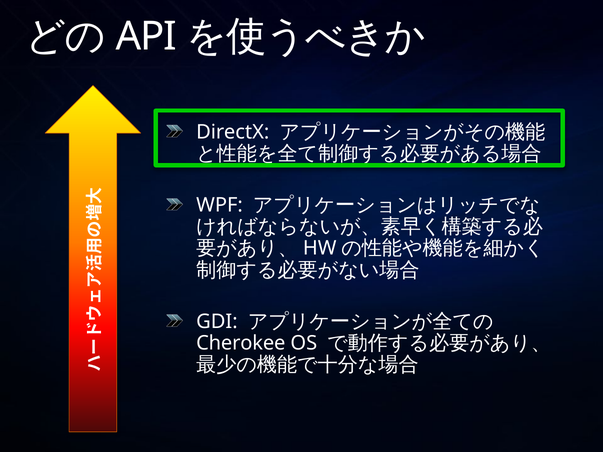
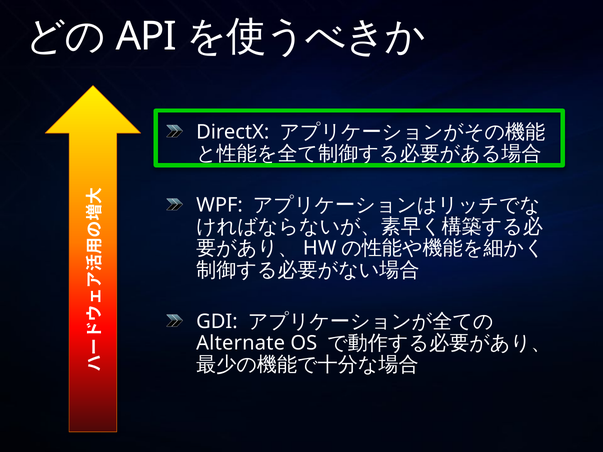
Cherokee: Cherokee -> Alternate
